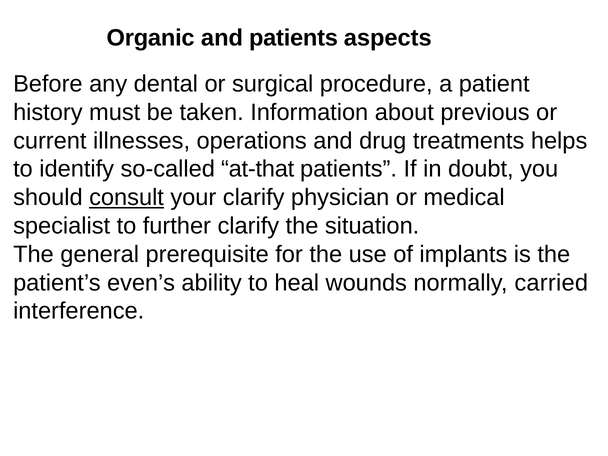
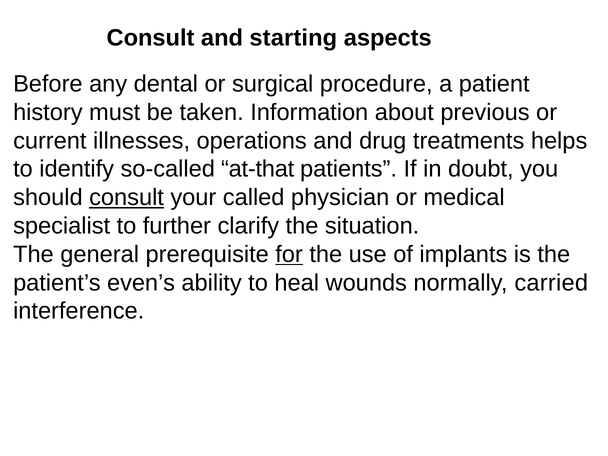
Organic at (151, 38): Organic -> Consult
and patients: patients -> starting
your clarify: clarify -> called
for underline: none -> present
